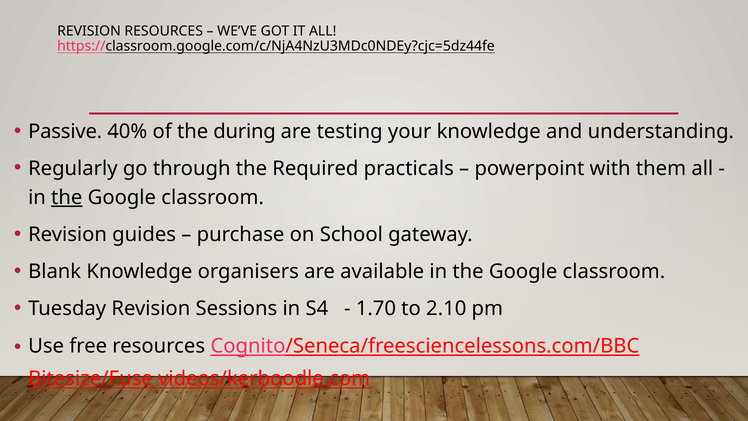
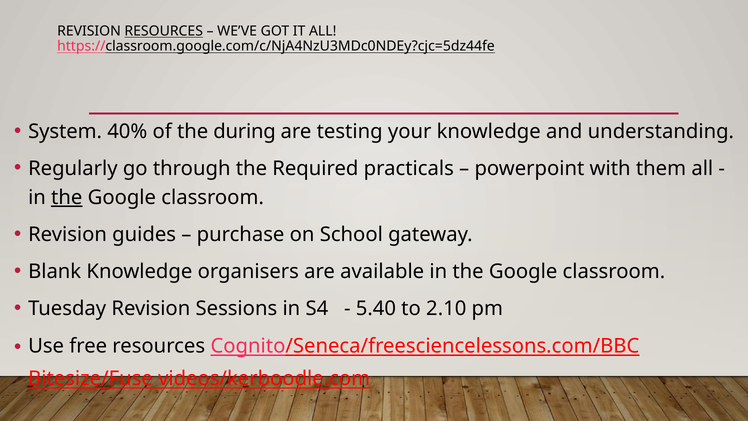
RESOURCES at (164, 31) underline: none -> present
Passive: Passive -> System
1.70: 1.70 -> 5.40
